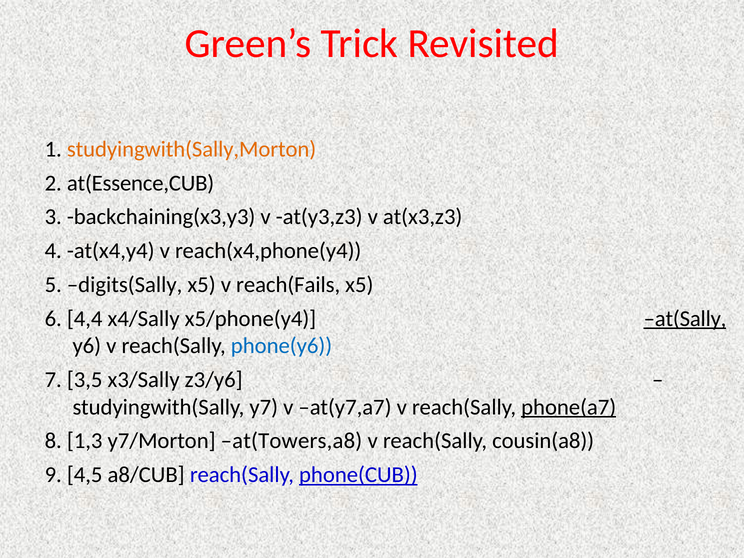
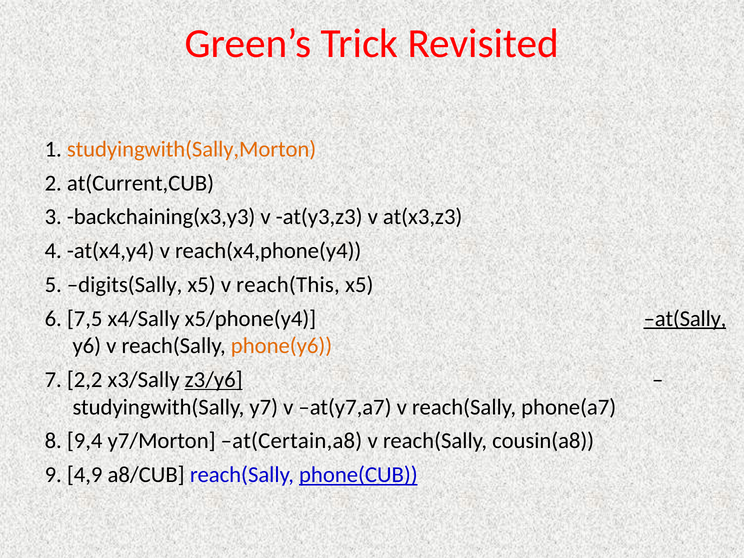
at(Essence,CUB: at(Essence,CUB -> at(Current,CUB
reach(Fails: reach(Fails -> reach(This
4,4: 4,4 -> 7,5
phone(y6 colour: blue -> orange
3,5: 3,5 -> 2,2
z3/y6 underline: none -> present
phone(a7 underline: present -> none
1,3: 1,3 -> 9,4
at(Towers,a8: at(Towers,a8 -> at(Certain,a8
4,5: 4,5 -> 4,9
